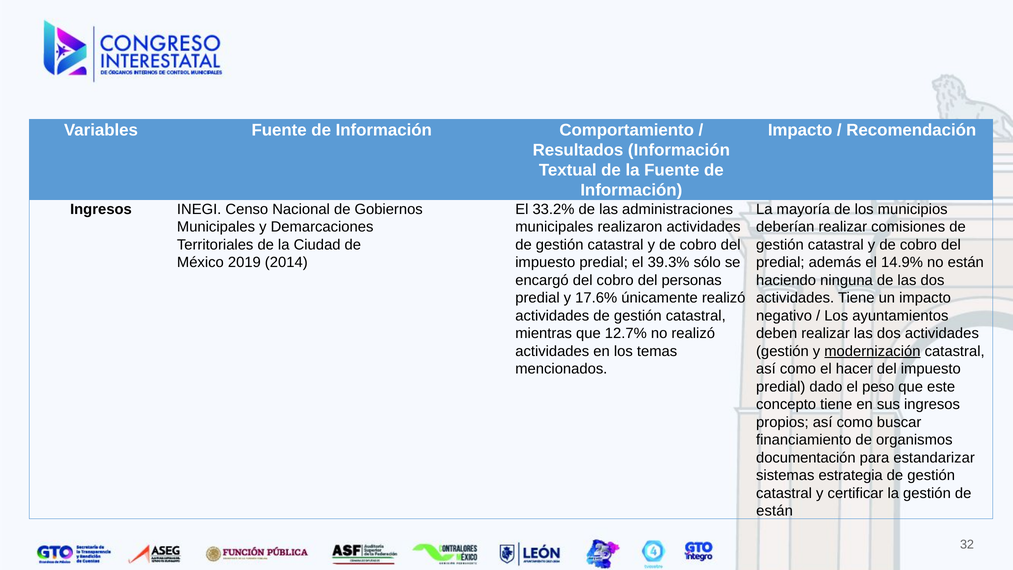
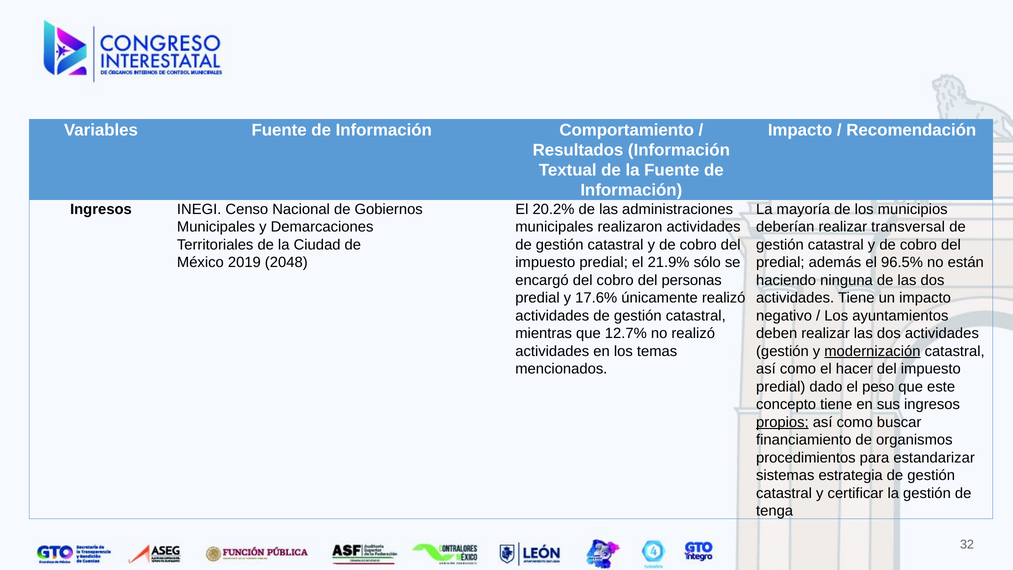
33.2%: 33.2% -> 20.2%
comisiones: comisiones -> transversal
2014: 2014 -> 2048
39.3%: 39.3% -> 21.9%
14.9%: 14.9% -> 96.5%
propios underline: none -> present
documentación: documentación -> procedimientos
están at (775, 511): están -> tenga
